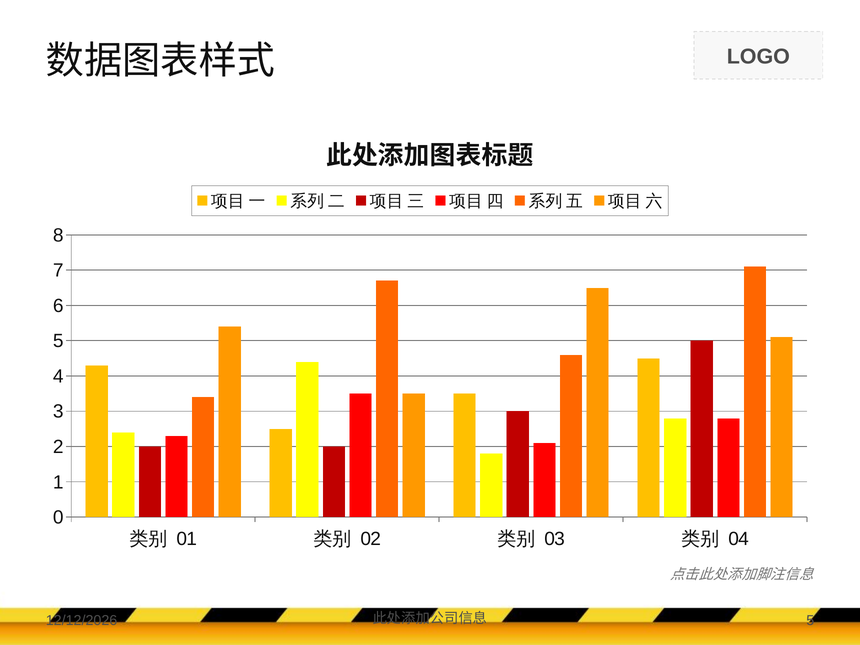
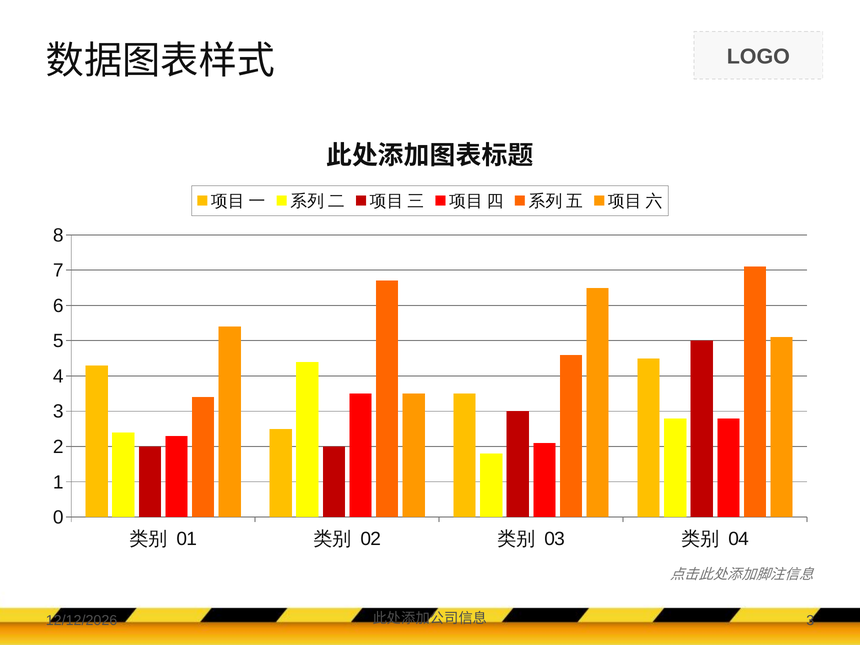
5 at (810, 621): 5 -> 3
